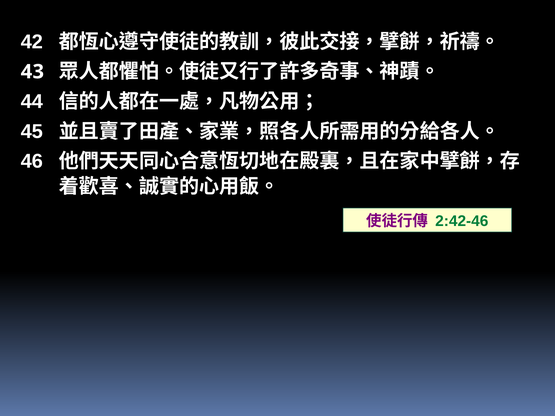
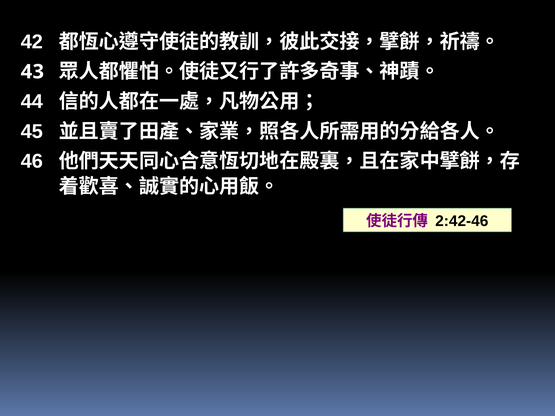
2:42-46 colour: green -> black
